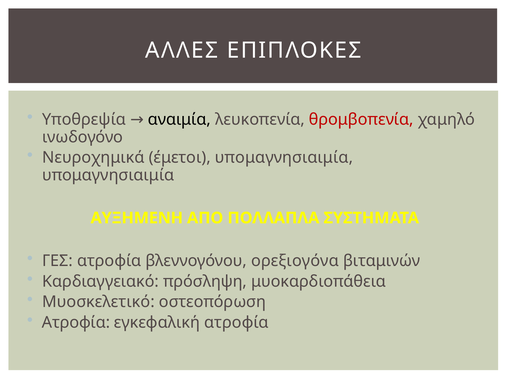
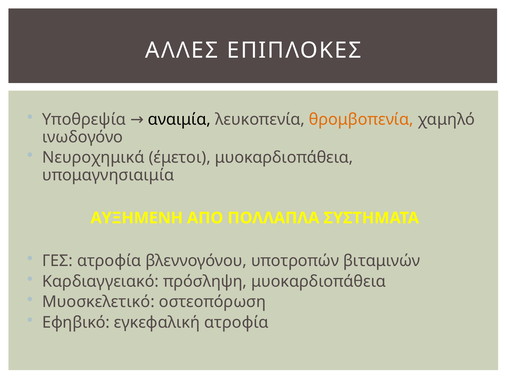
θρομβοπενία colour: red -> orange
έμετοι υπομαγνησιαιμία: υπομαγνησιαιμία -> μυοκαρδιοπάθεια
ορεξιογόνα: ορεξιογόνα -> υποτροπών
Ατροφία at (76, 323): Ατροφία -> Εφηβικό
